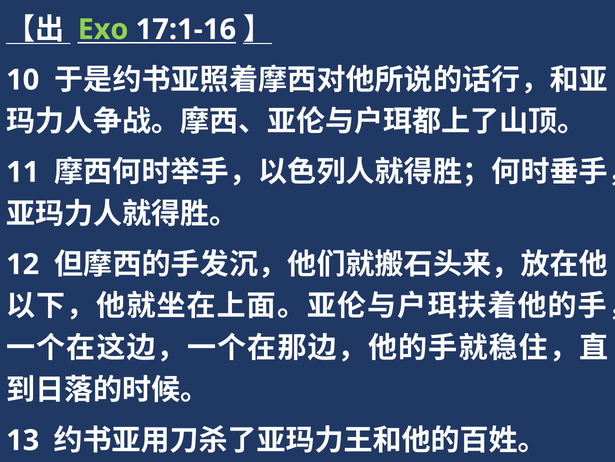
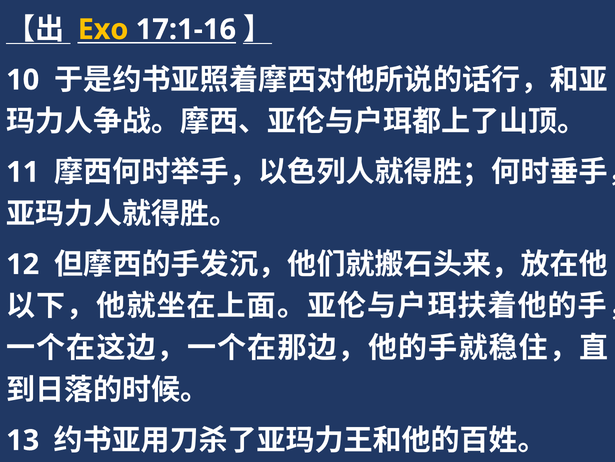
Exo colour: light green -> yellow
